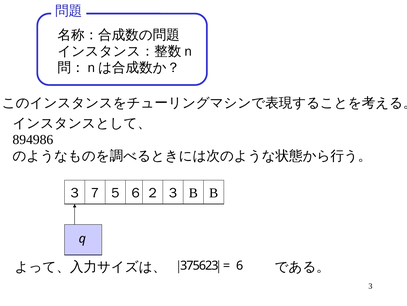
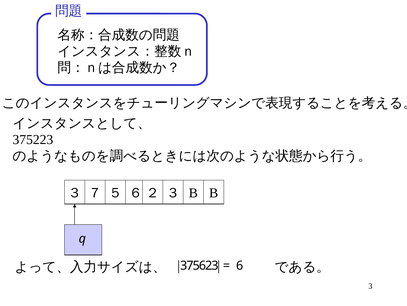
894986: 894986 -> 375223
